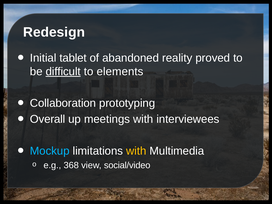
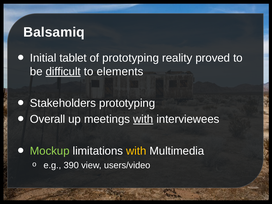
Redesign: Redesign -> Balsamiq
of abandoned: abandoned -> prototyping
Collaboration: Collaboration -> Stakeholders
with at (143, 119) underline: none -> present
Mockup colour: light blue -> light green
368: 368 -> 390
social/video: social/video -> users/video
